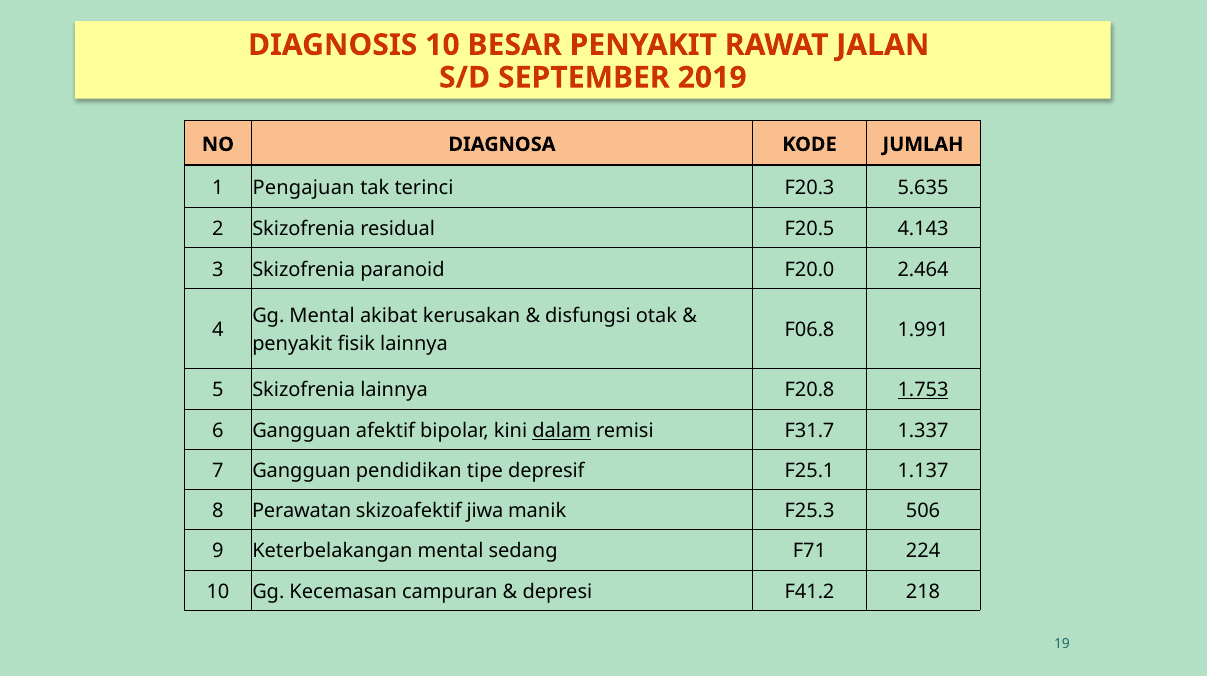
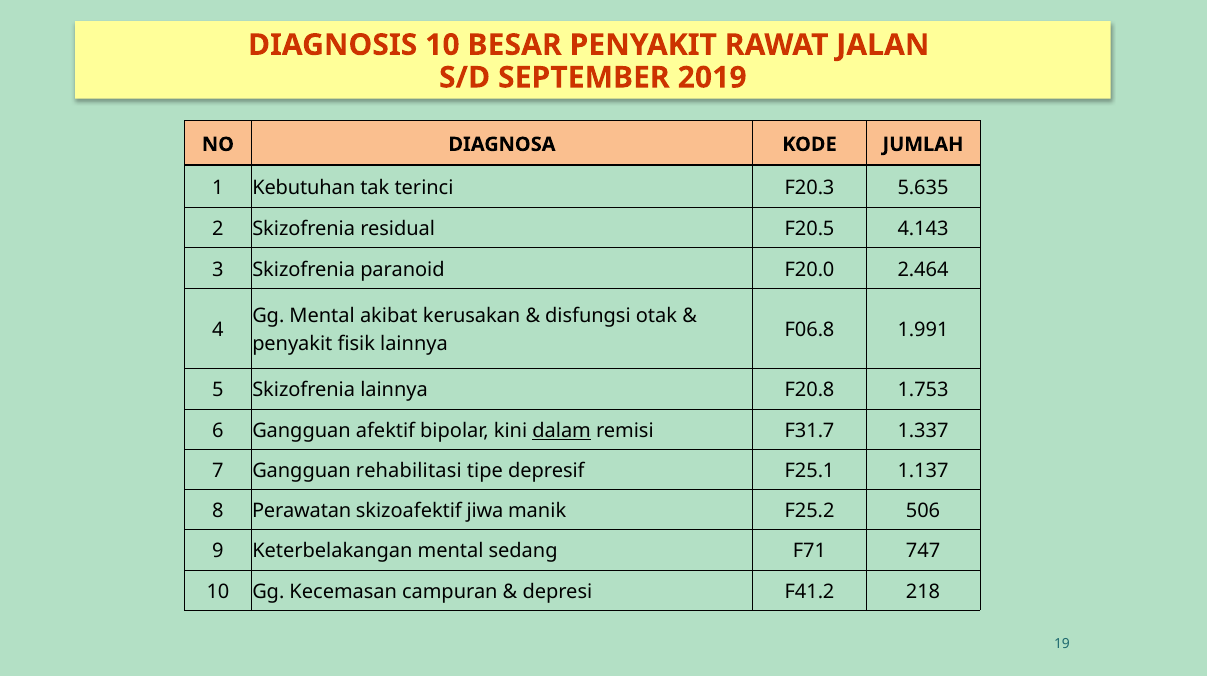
Pengajuan: Pengajuan -> Kebutuhan
1.753 underline: present -> none
pendidikan: pendidikan -> rehabilitasi
F25.3: F25.3 -> F25.2
224: 224 -> 747
